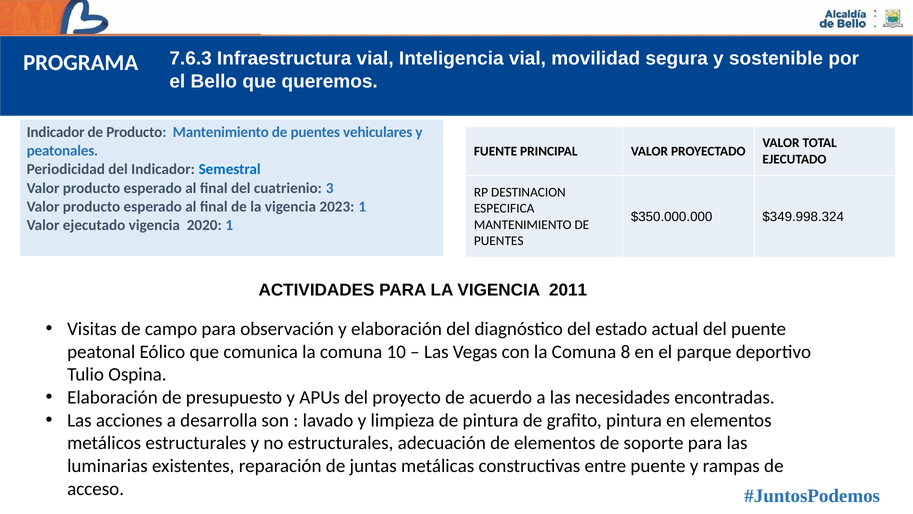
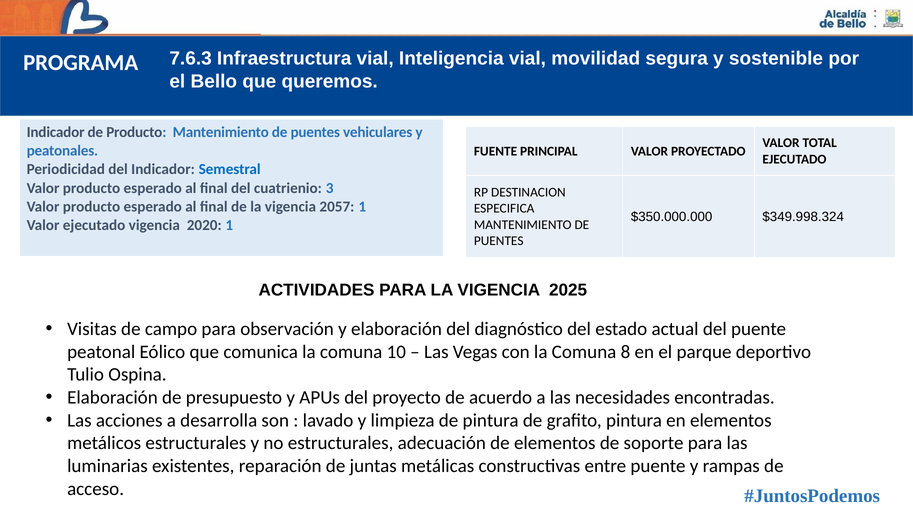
2023: 2023 -> 2057
2011: 2011 -> 2025
